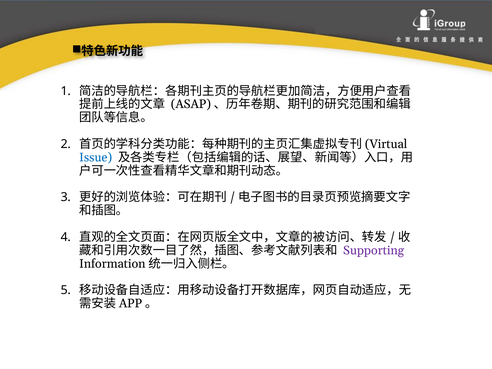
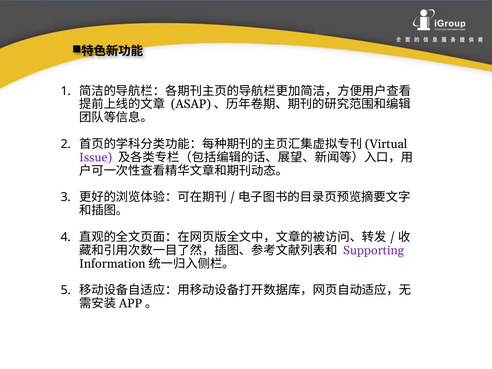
Issue colour: blue -> purple
